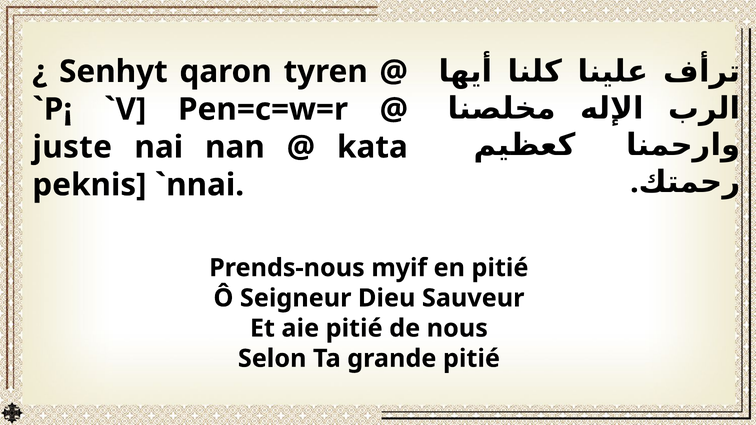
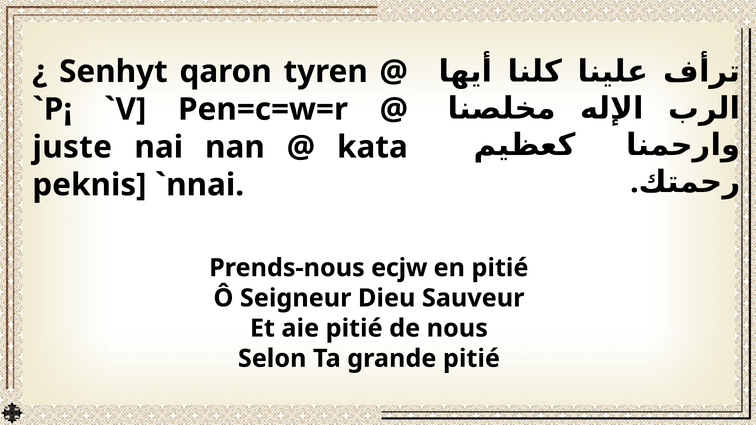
myif: myif -> ecjw
